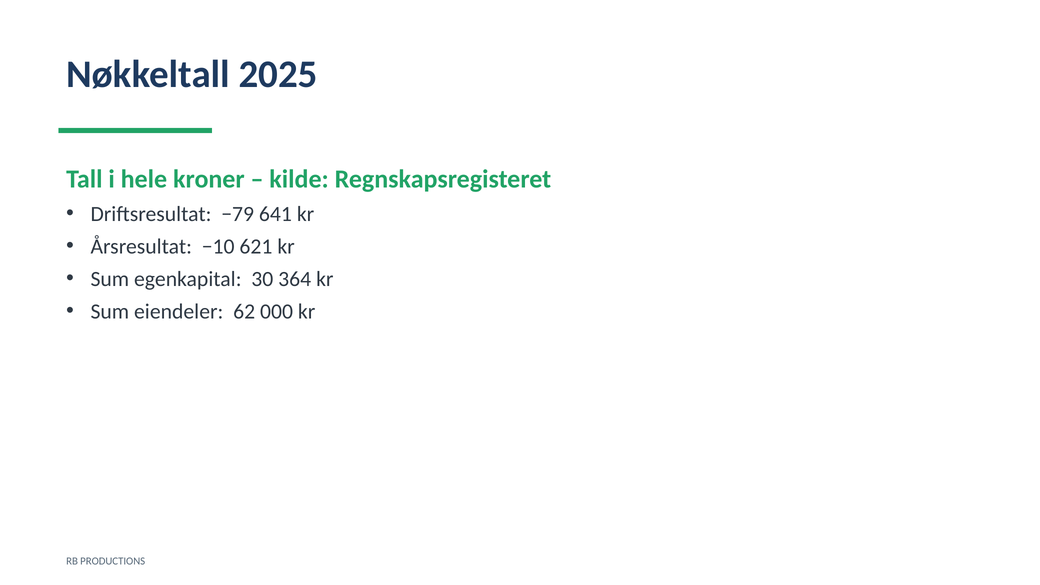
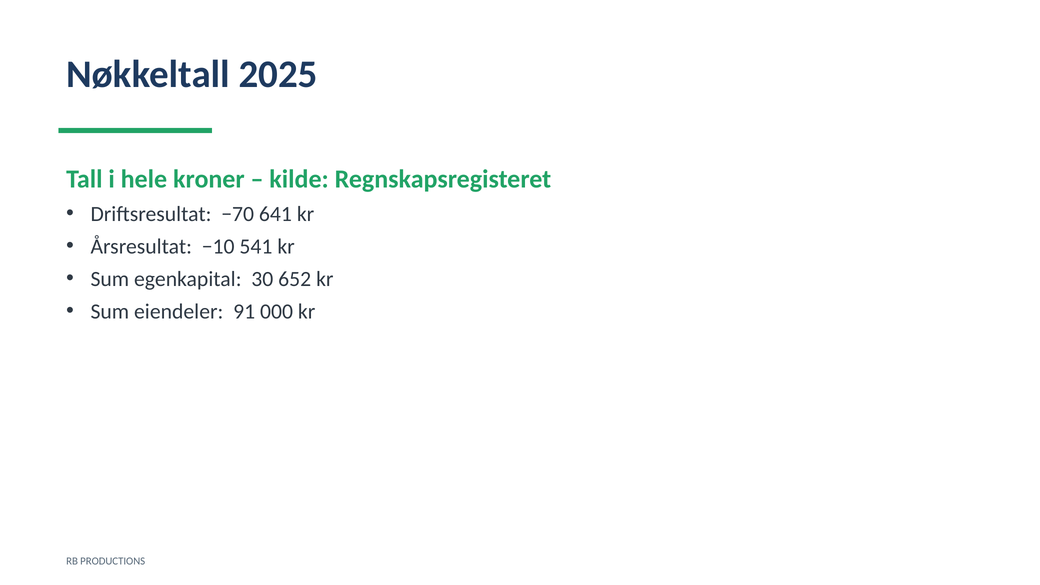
−79: −79 -> −70
621: 621 -> 541
364: 364 -> 652
62: 62 -> 91
